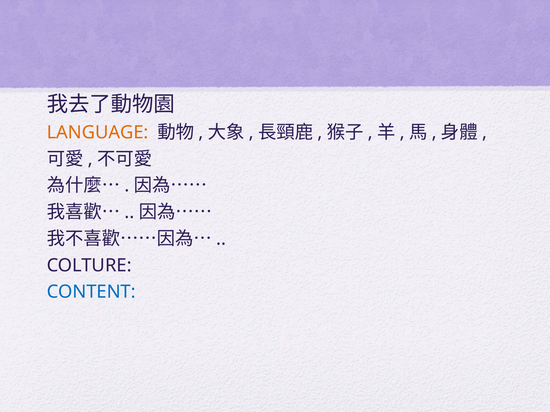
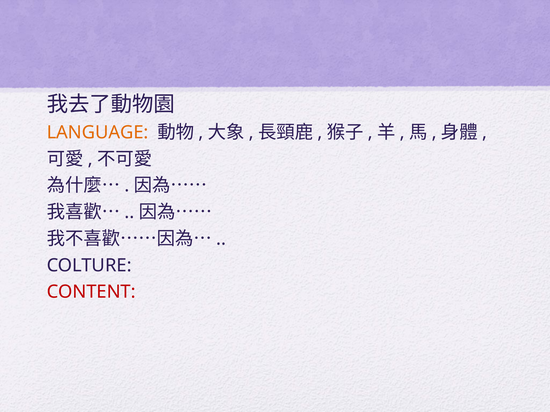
CONTENT colour: blue -> red
